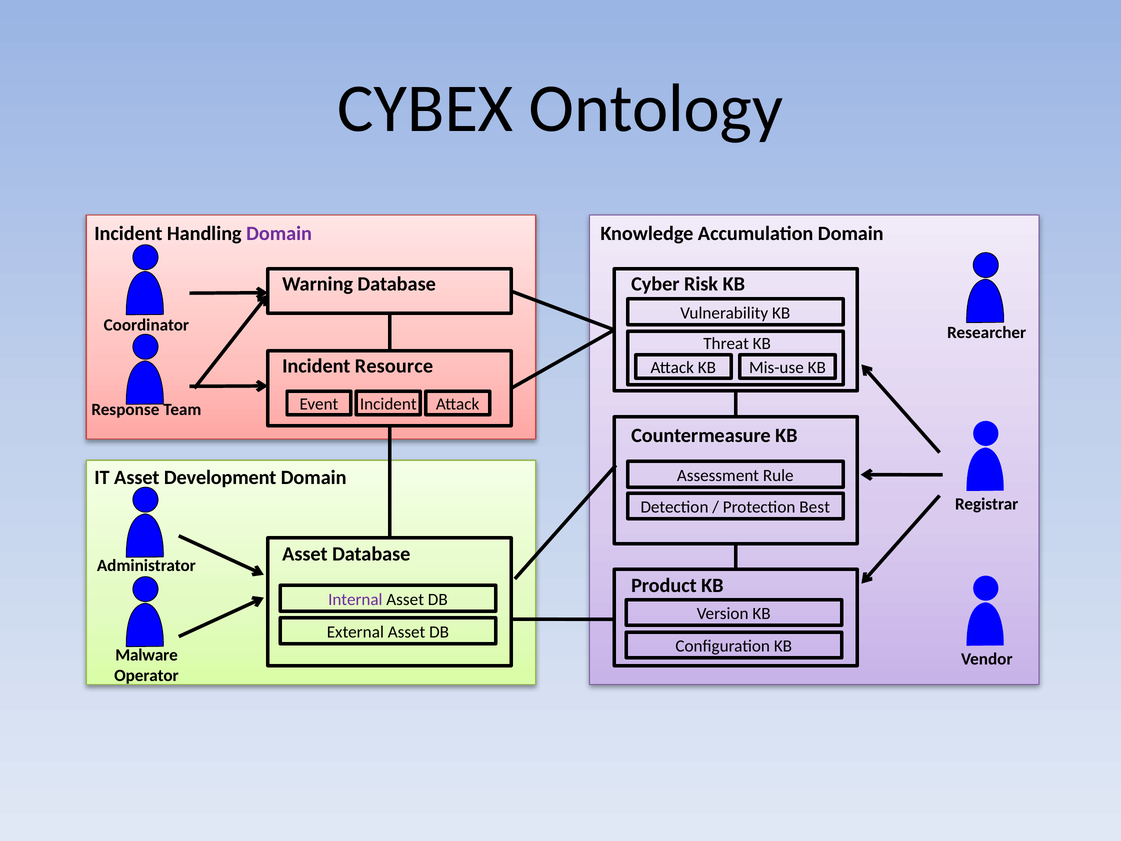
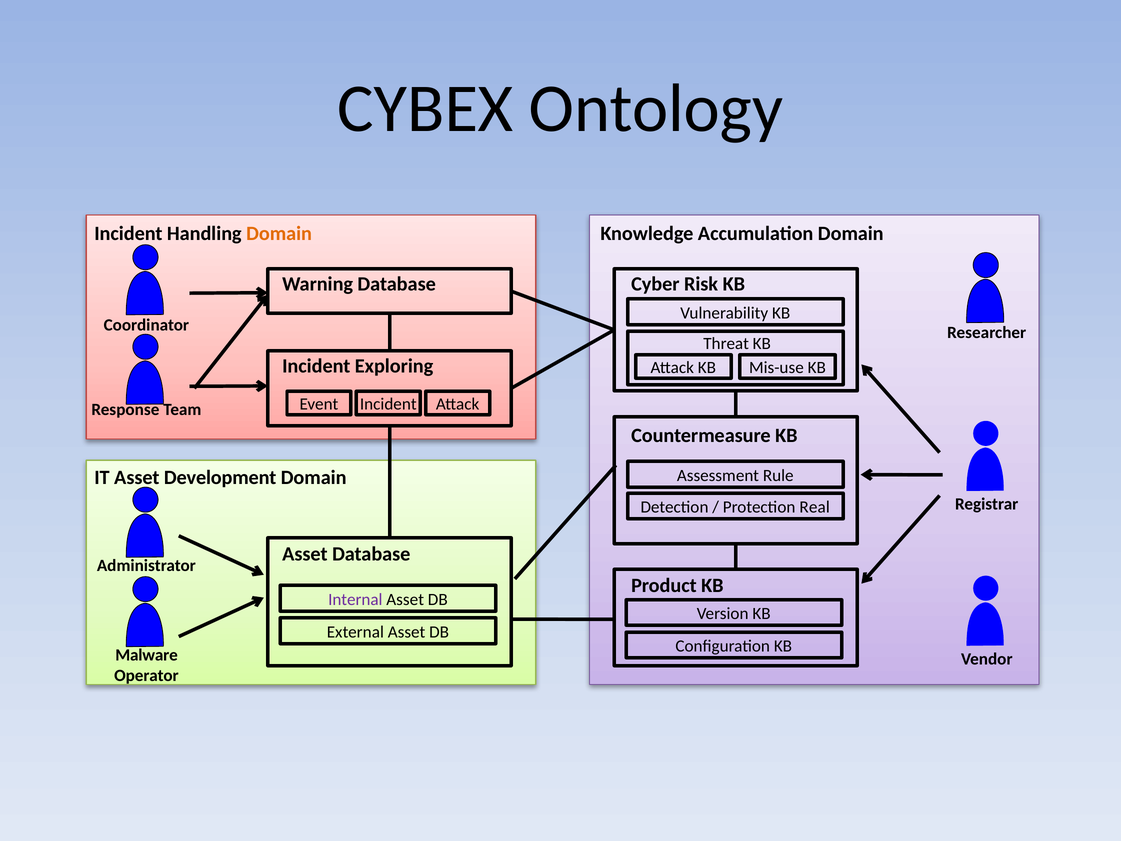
Domain at (279, 233) colour: purple -> orange
Resource: Resource -> Exploring
Best: Best -> Real
